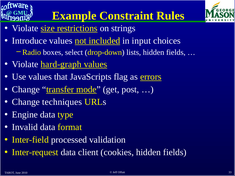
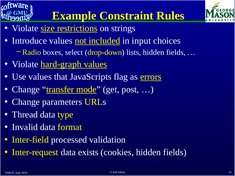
techniques: techniques -> parameters
Engine: Engine -> Thread
client: client -> exists
